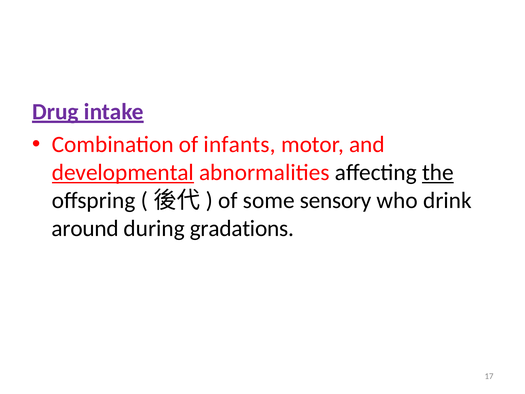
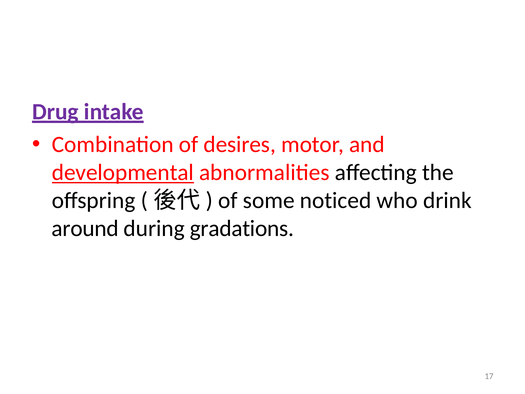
infants: infants -> desires
the underline: present -> none
sensory: sensory -> noticed
